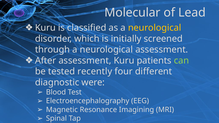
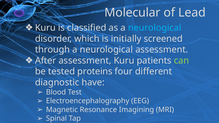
neurological at (155, 28) colour: yellow -> light blue
recently: recently -> proteins
were: were -> have
